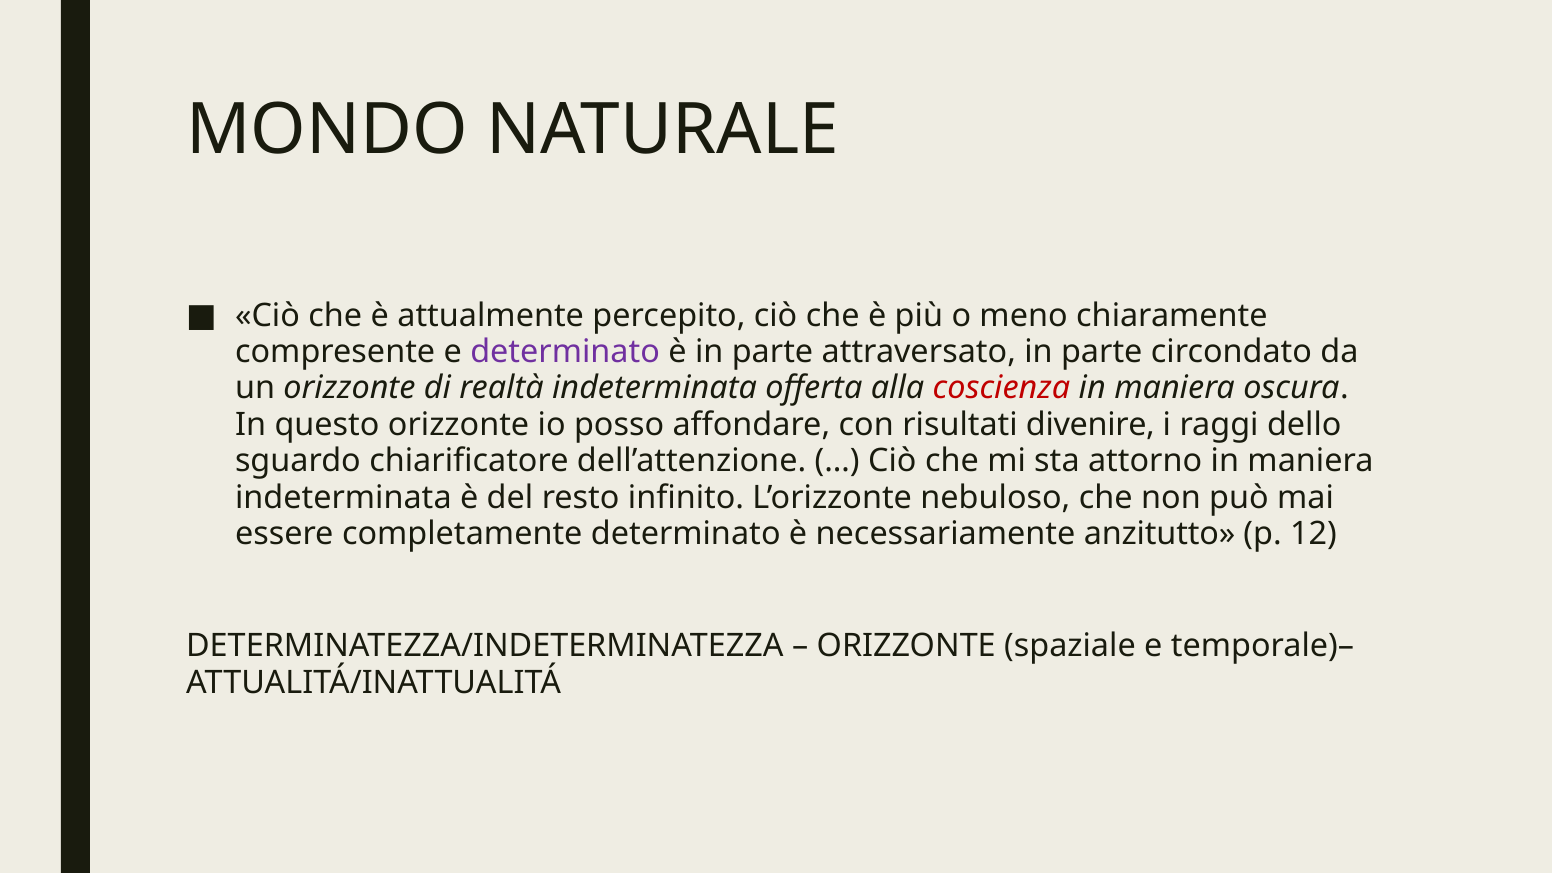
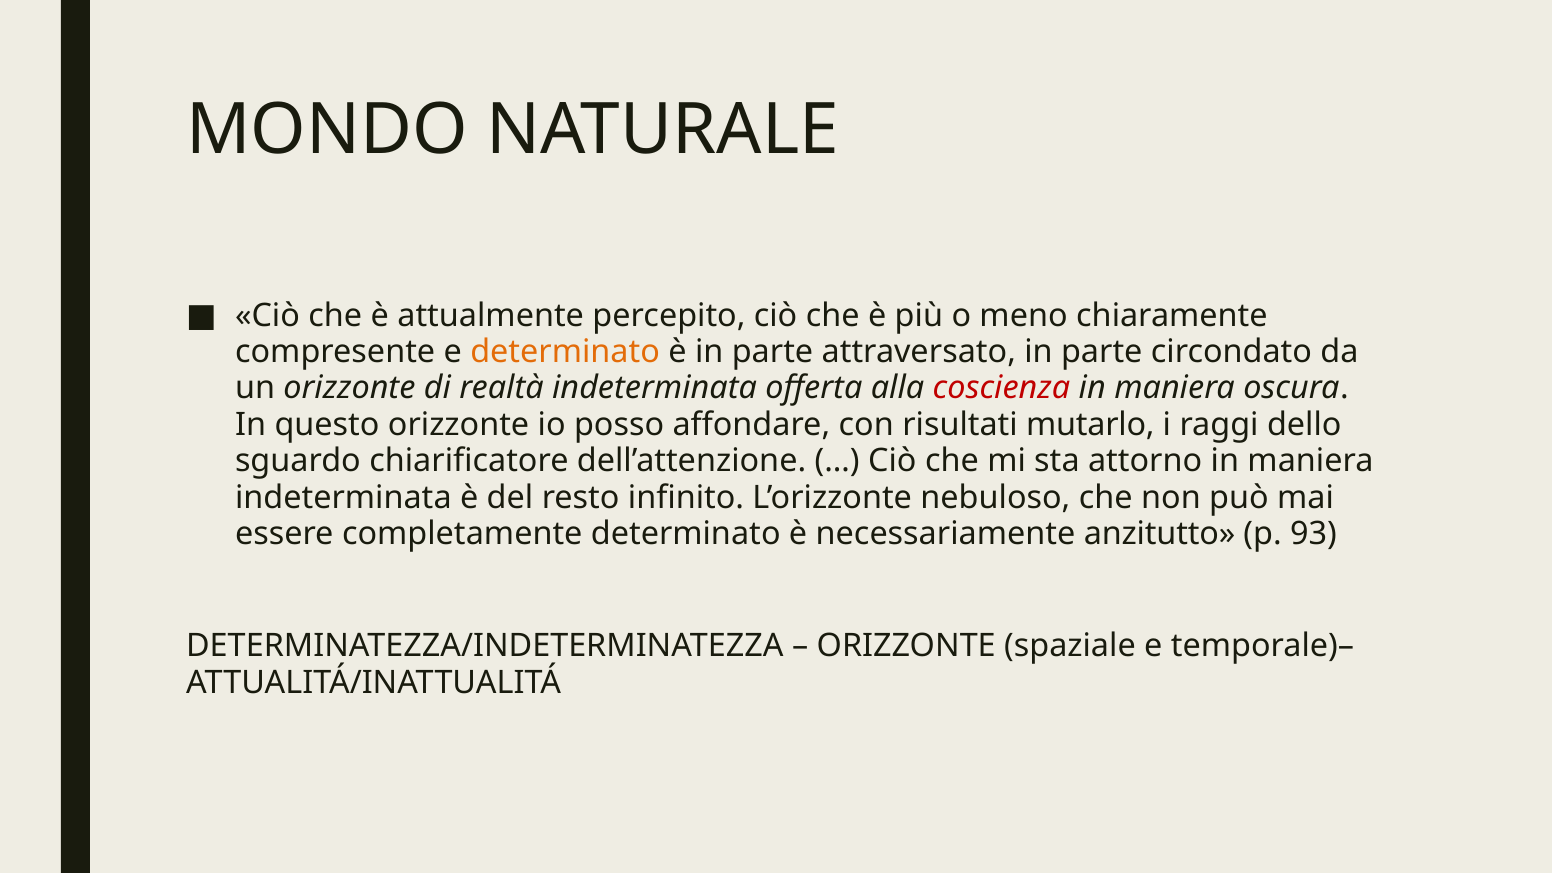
determinato at (565, 352) colour: purple -> orange
divenire: divenire -> mutarlo
12: 12 -> 93
